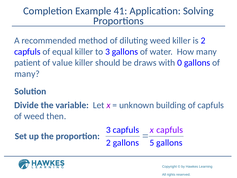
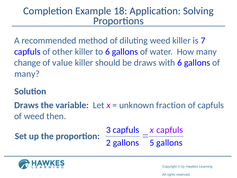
41: 41 -> 18
is 2: 2 -> 7
equal: equal -> other
to 3: 3 -> 6
patient: patient -> change
with 0: 0 -> 6
Divide at (26, 105): Divide -> Draws
building: building -> fraction
